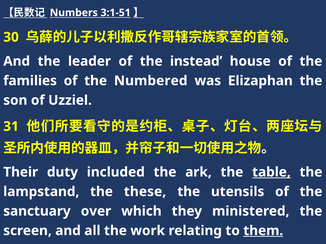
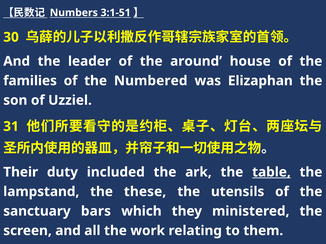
instead: instead -> around
over: over -> bars
them underline: present -> none
